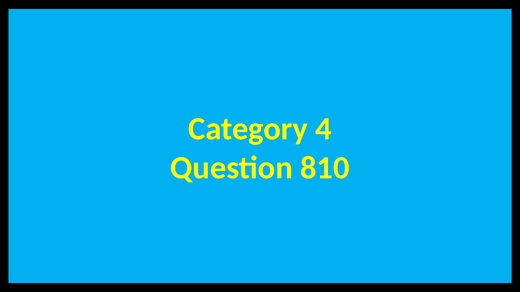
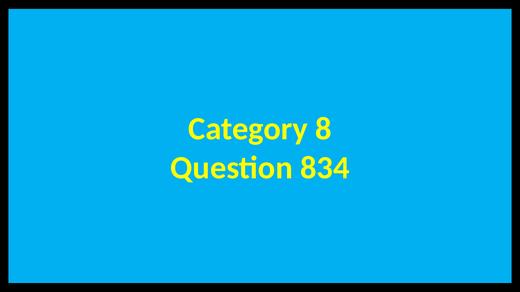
4: 4 -> 8
810: 810 -> 834
